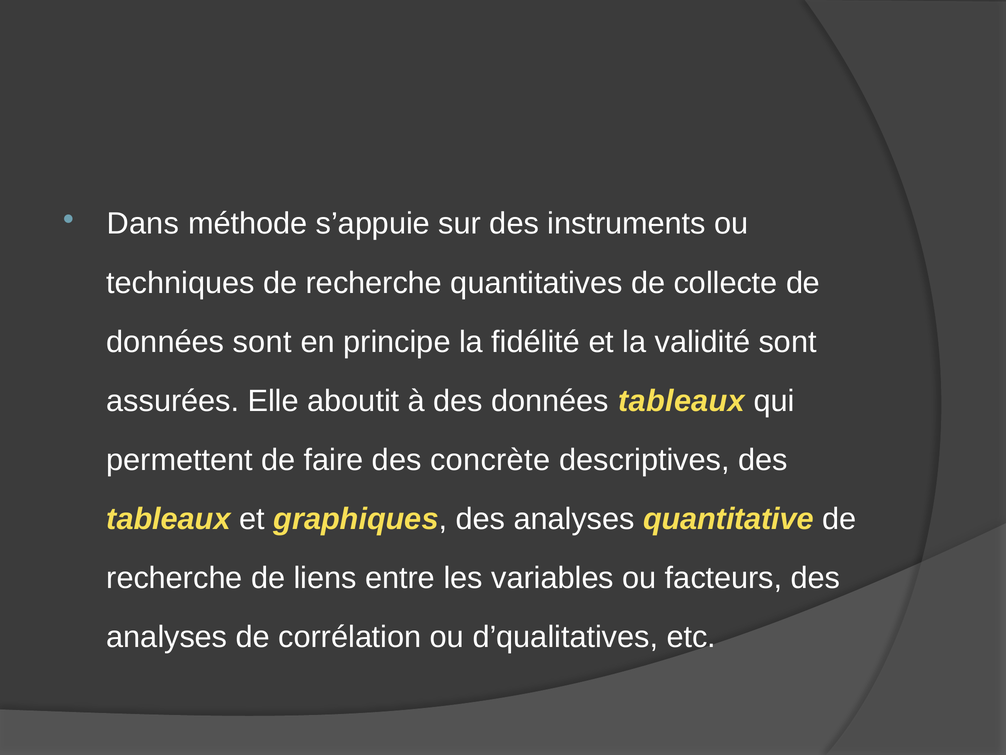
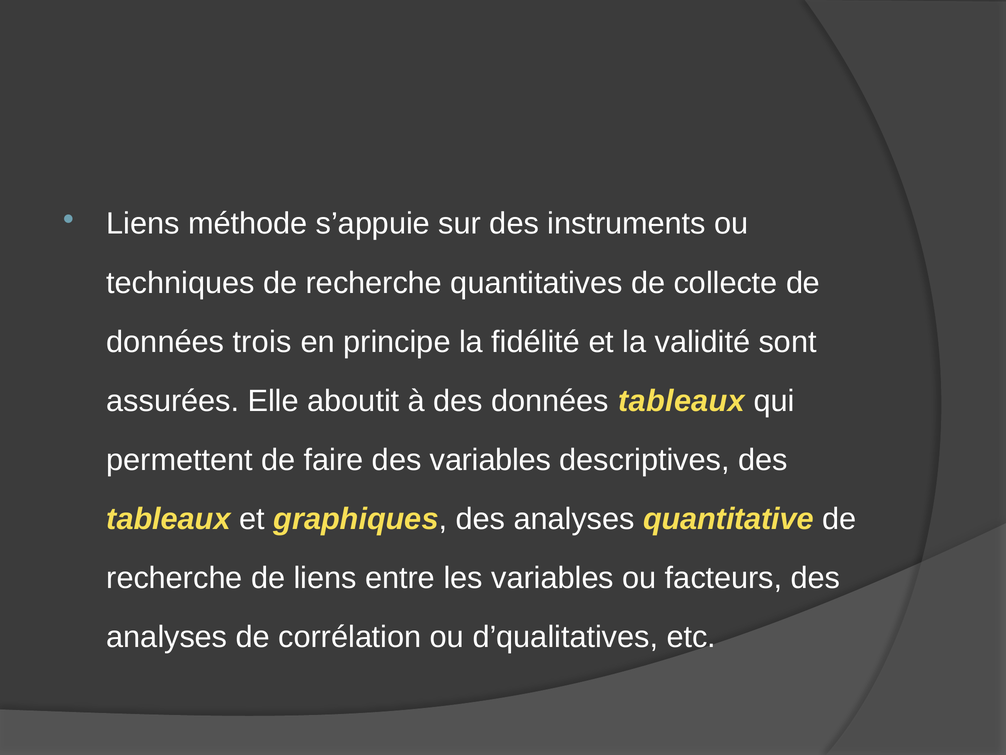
Dans at (143, 224): Dans -> Liens
données sont: sont -> trois
des concrète: concrète -> variables
